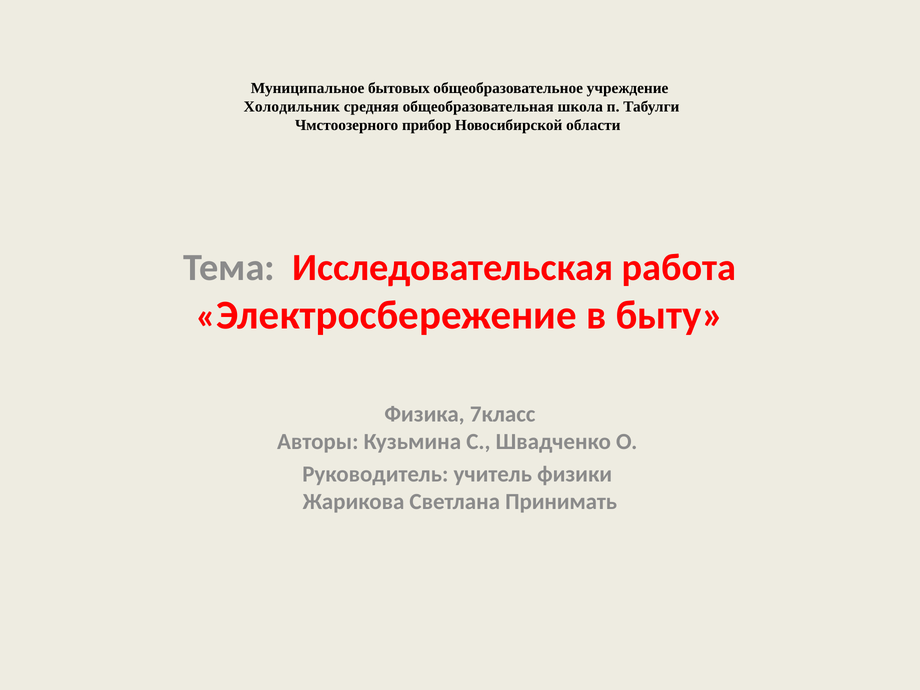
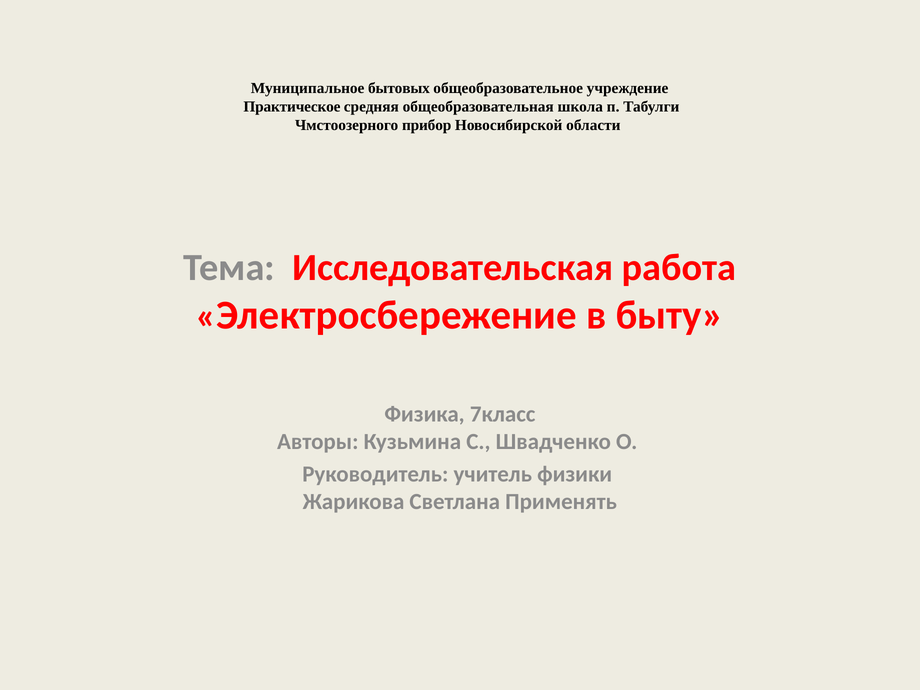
Холодильник: Холодильник -> Практическое
Принимать: Принимать -> Применять
